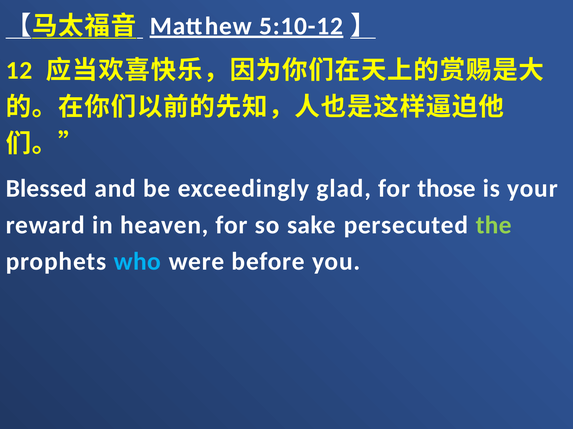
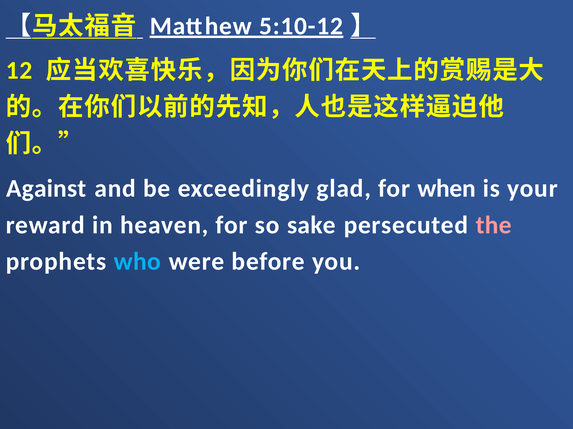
Blessed: Blessed -> Against
those: those -> when
the colour: light green -> pink
